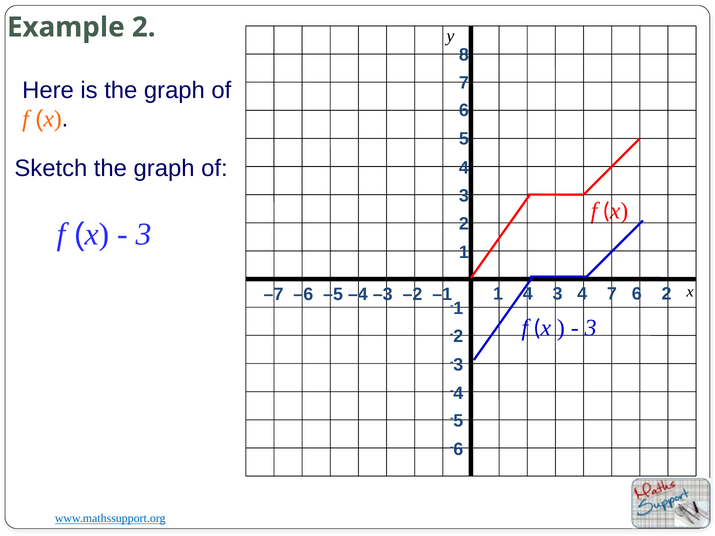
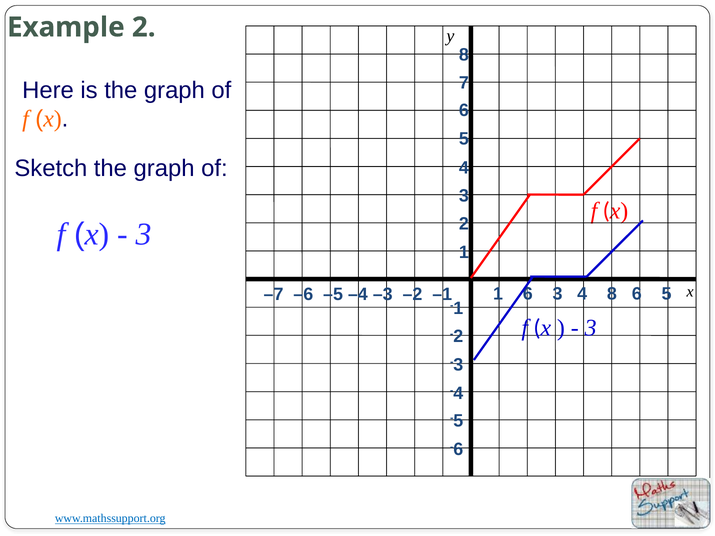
1 4: 4 -> 6
4 7: 7 -> 8
6 2: 2 -> 5
